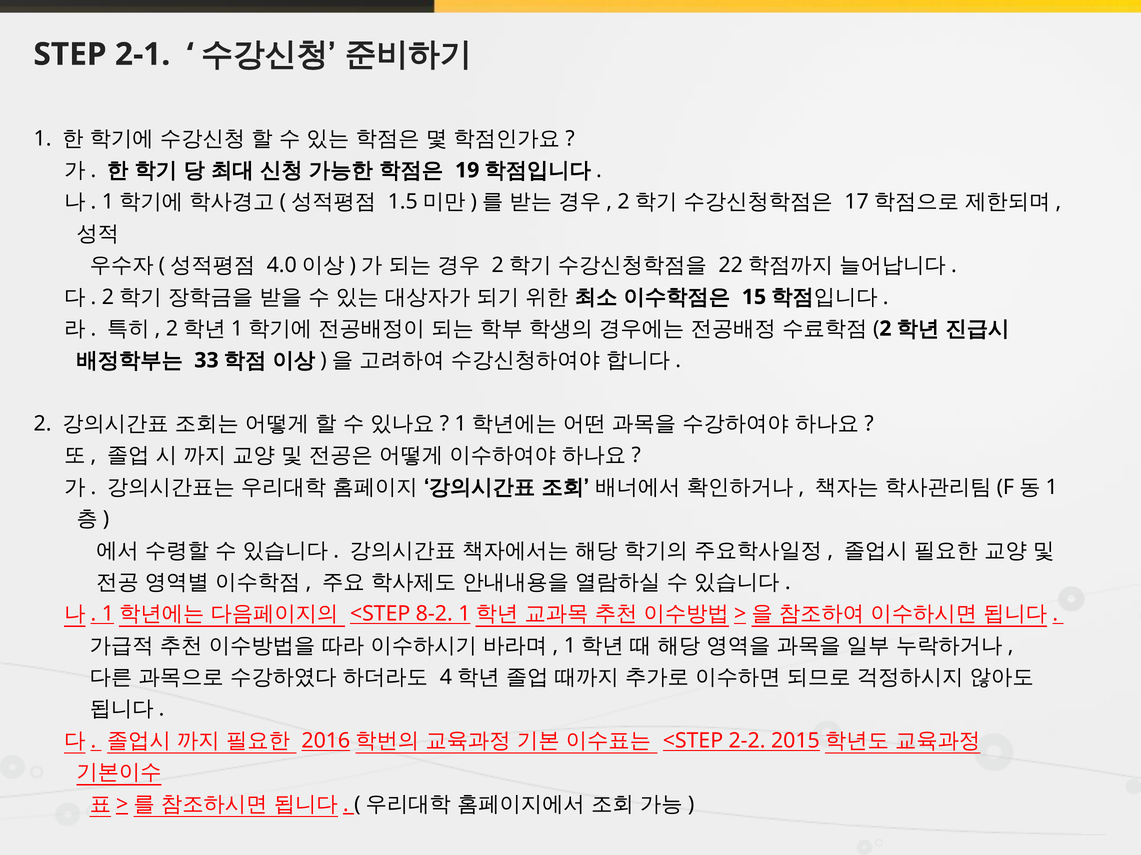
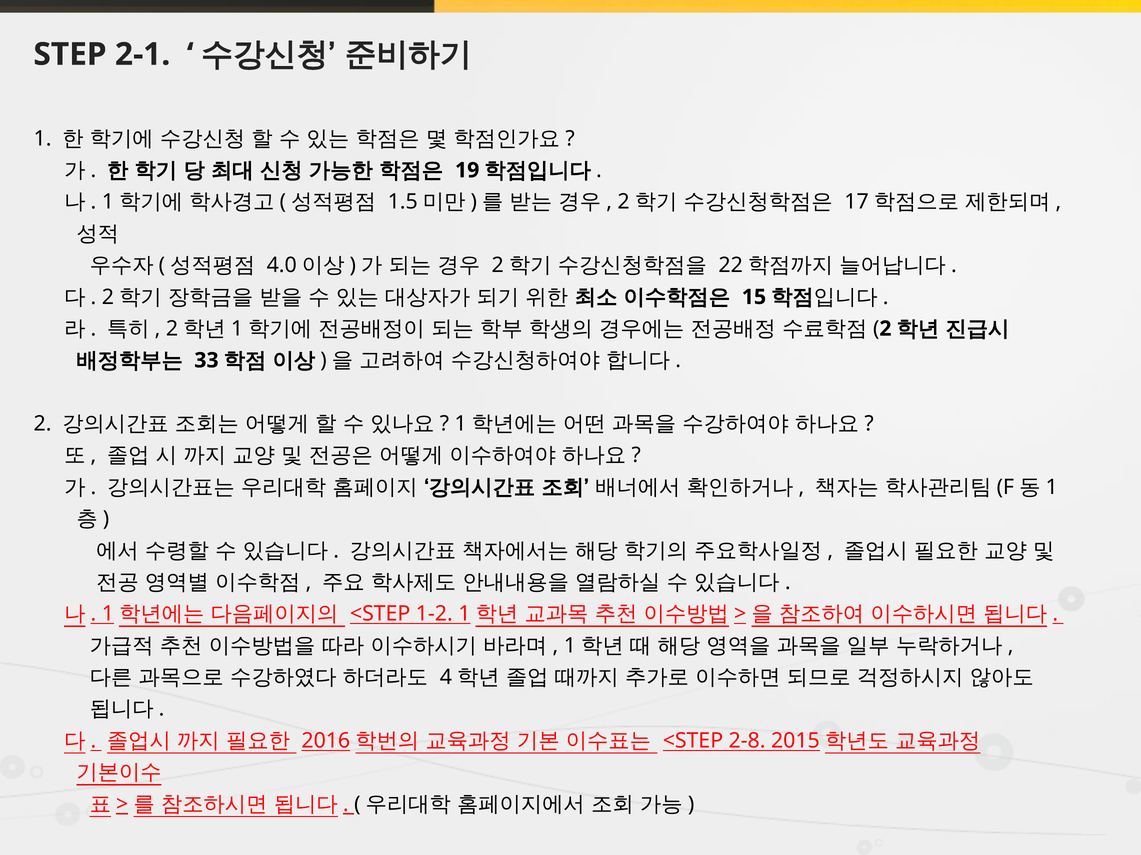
8-2: 8-2 -> 1-2
2-2: 2-2 -> 2-8
